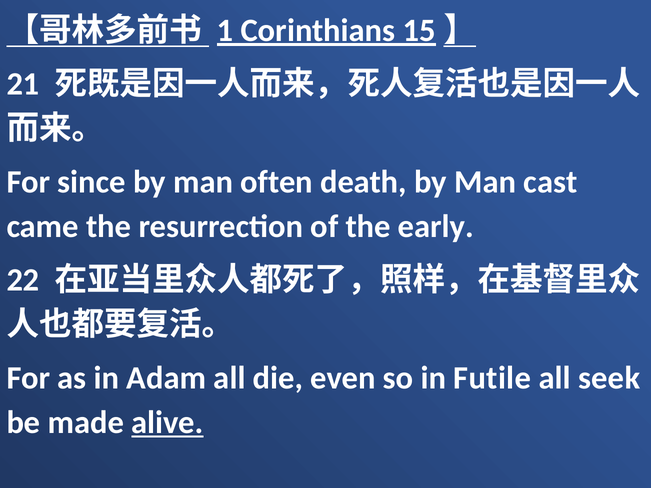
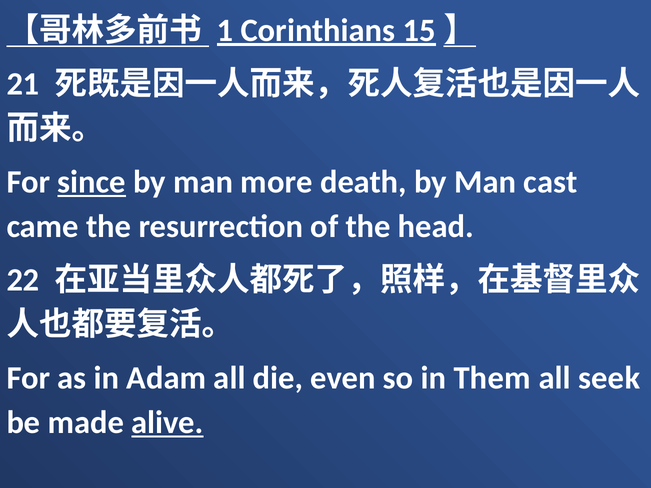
since underline: none -> present
often: often -> more
early: early -> head
Futile: Futile -> Them
